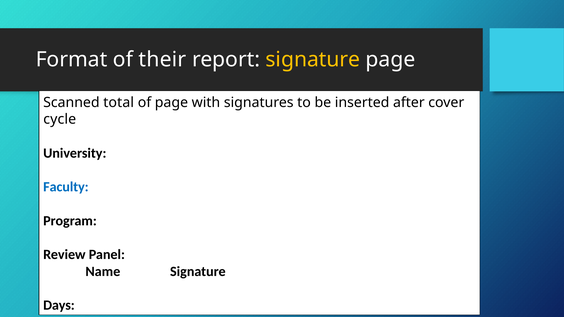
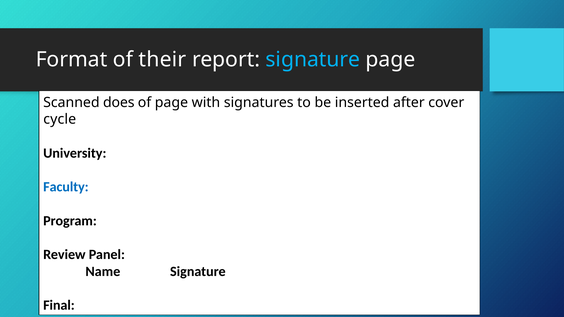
signature at (313, 60) colour: yellow -> light blue
total: total -> does
Days: Days -> Final
